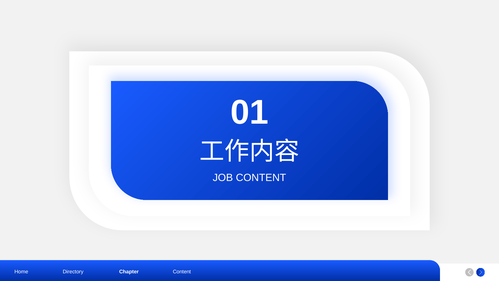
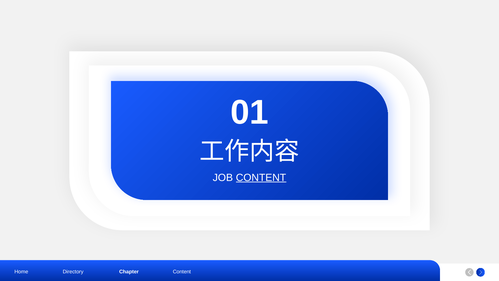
CONTENT at (261, 177) underline: none -> present
